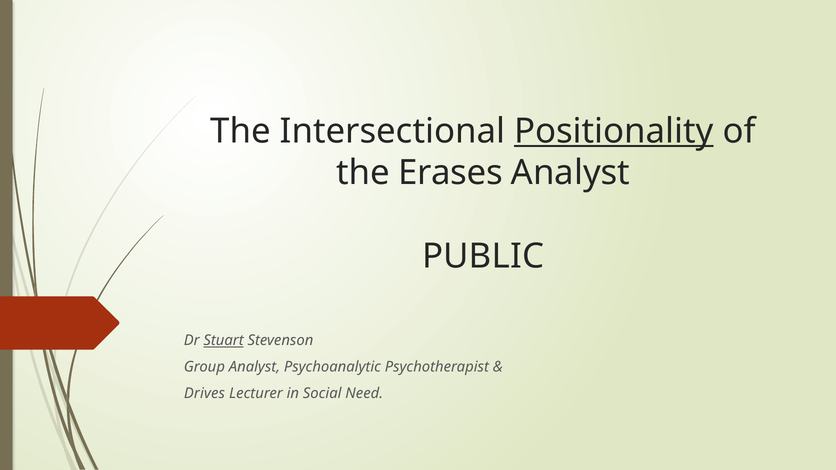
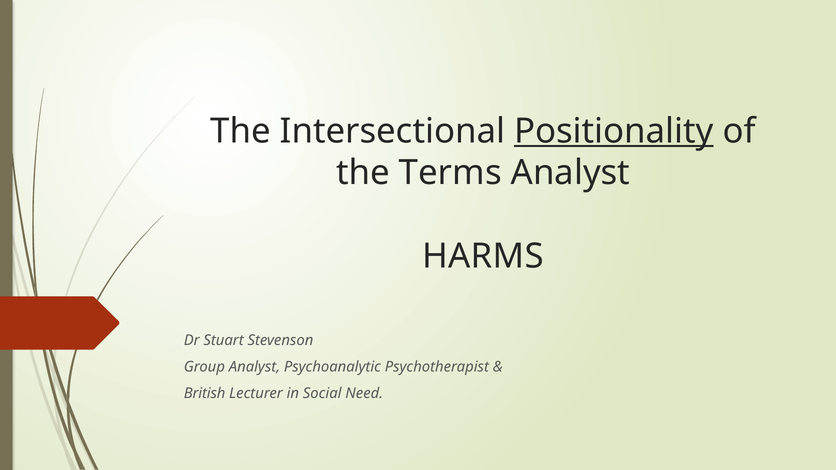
Erases: Erases -> Terms
PUBLIC: PUBLIC -> HARMS
Stuart underline: present -> none
Drives: Drives -> British
